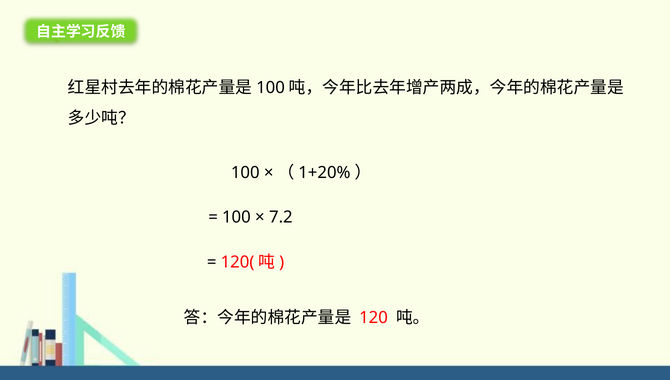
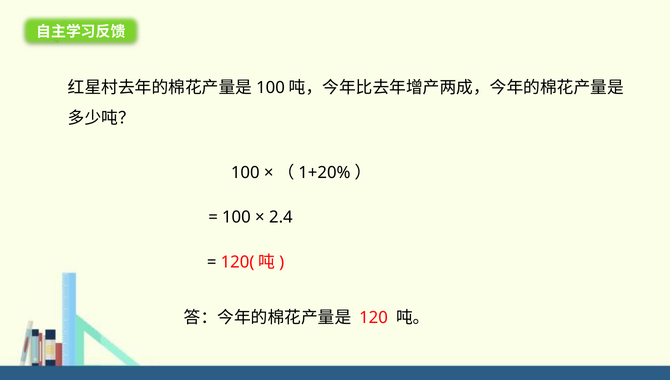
7.2: 7.2 -> 2.4
